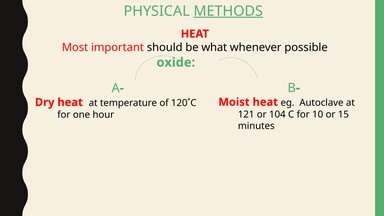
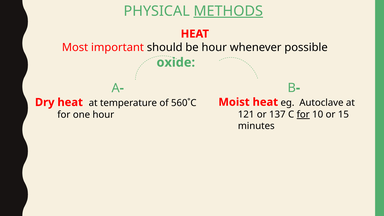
be what: what -> hour
120˚C: 120˚C -> 560˚C
104: 104 -> 137
for at (303, 114) underline: none -> present
